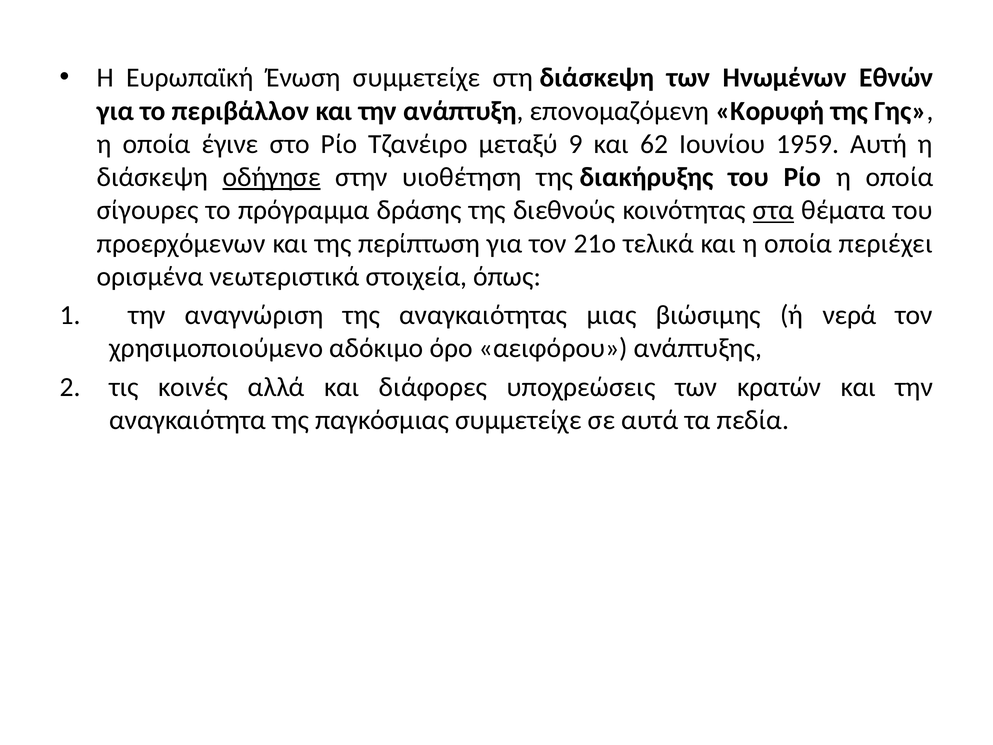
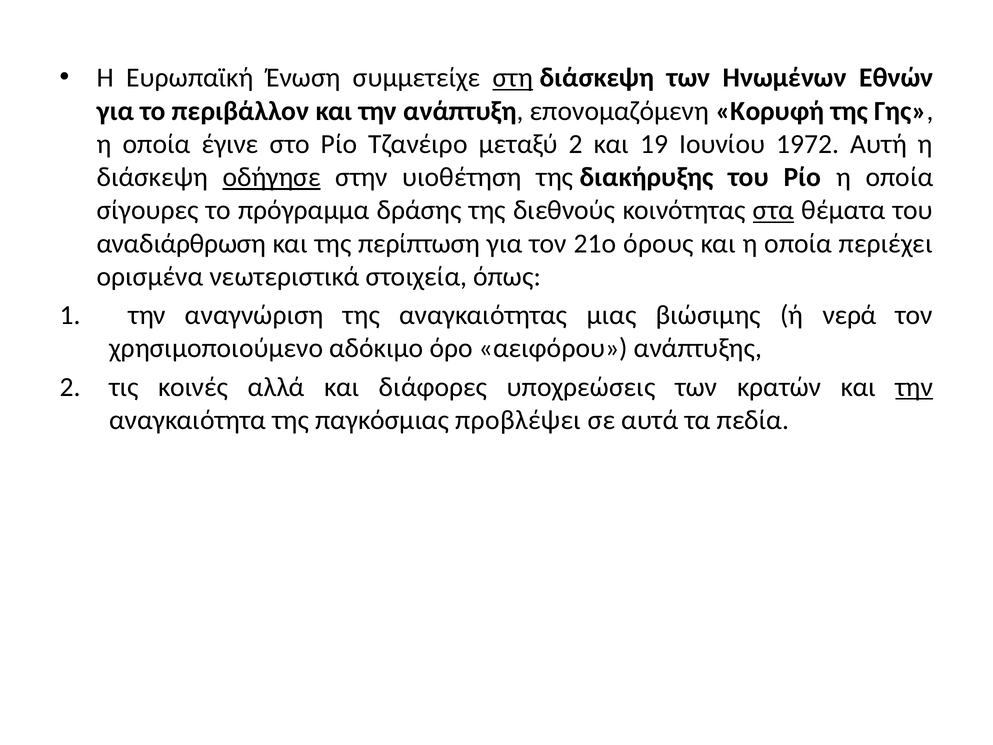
στη underline: none -> present
μεταξύ 9: 9 -> 2
62: 62 -> 19
1959: 1959 -> 1972
προερχόμενων: προερχόμενων -> αναδιάρθρωση
τελικά: τελικά -> όρους
την at (914, 387) underline: none -> present
παγκόσμιας συμμετείχε: συμμετείχε -> προβλέψει
